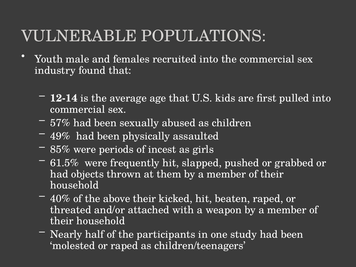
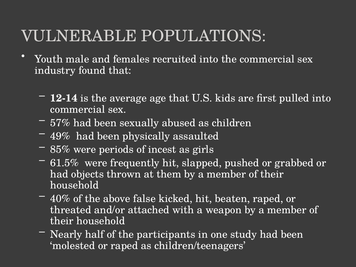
above their: their -> false
